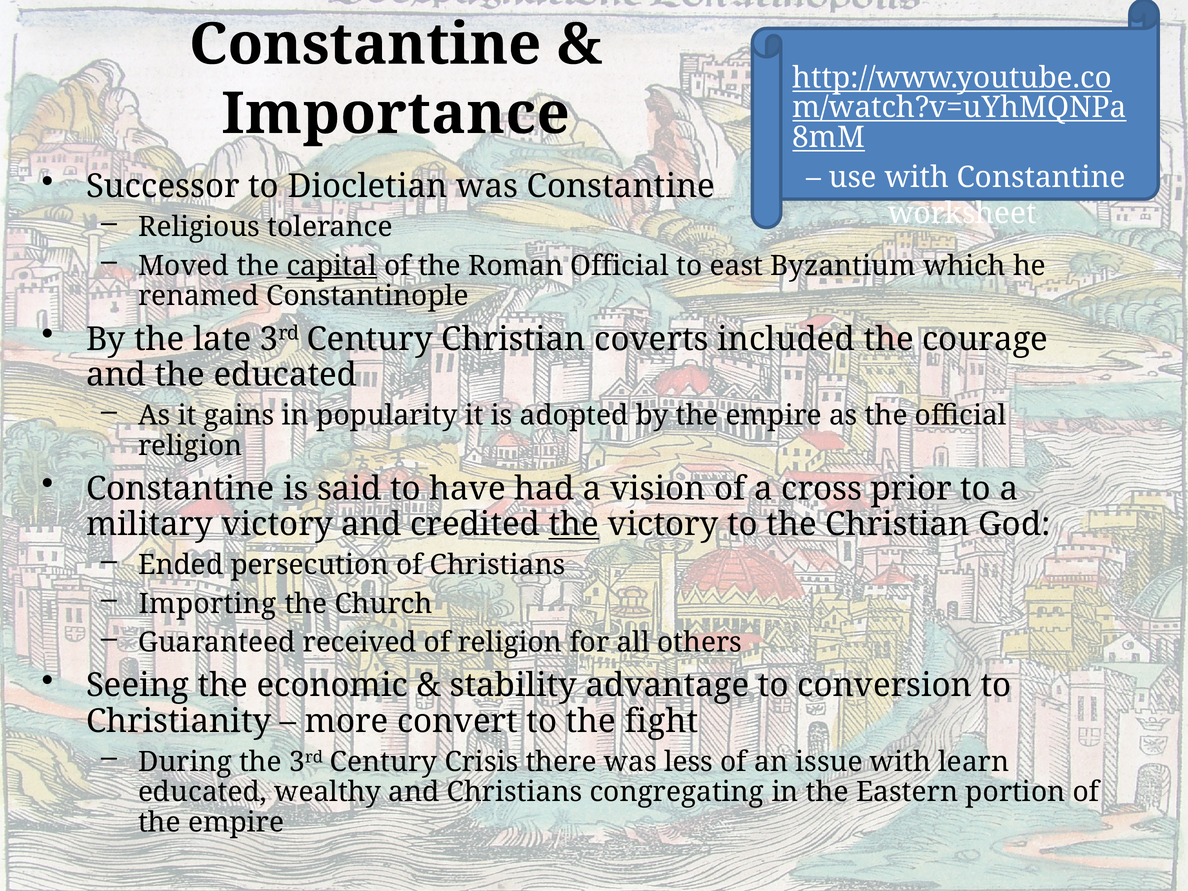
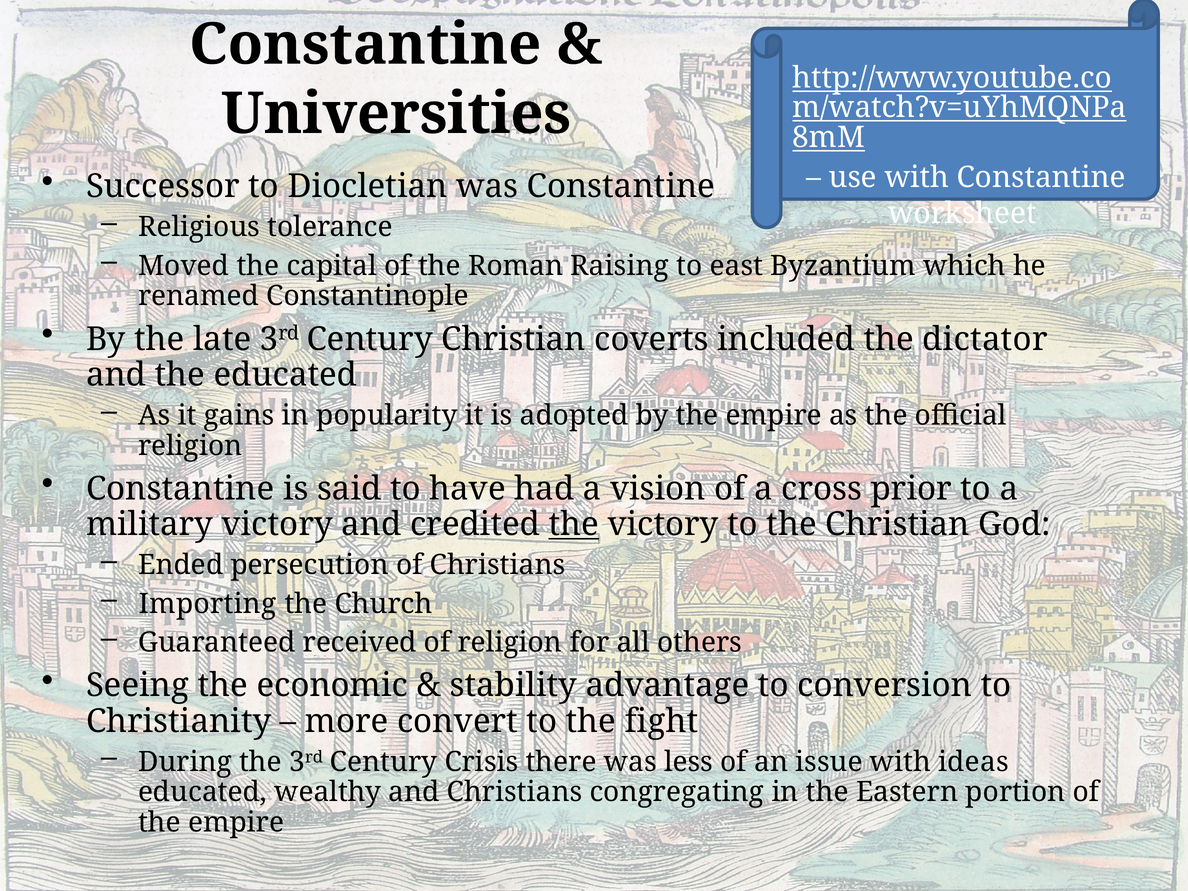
Importance: Importance -> Universities
capital underline: present -> none
Roman Official: Official -> Raising
courage: courage -> dictator
learn: learn -> ideas
